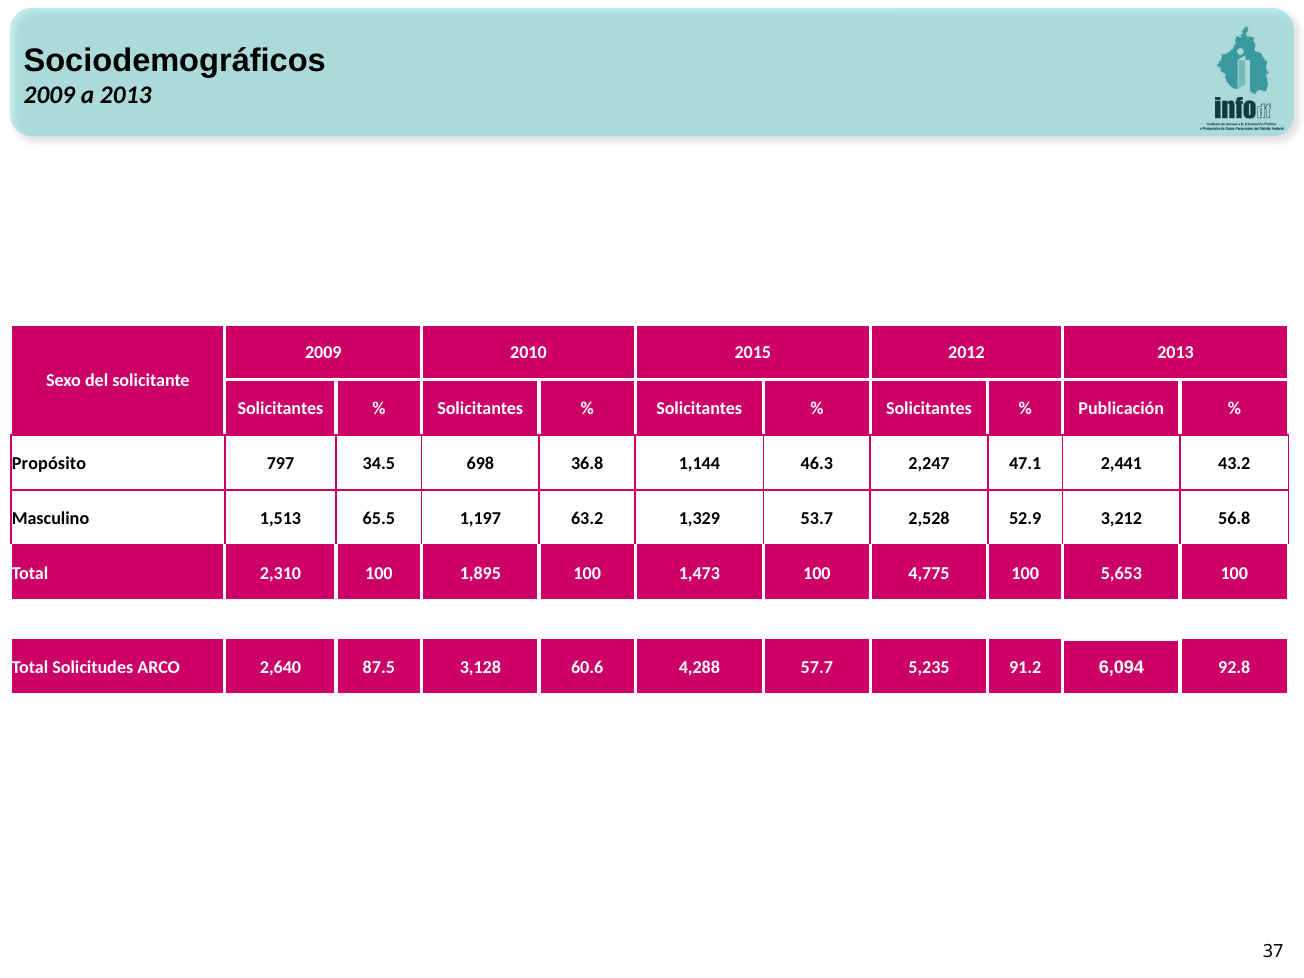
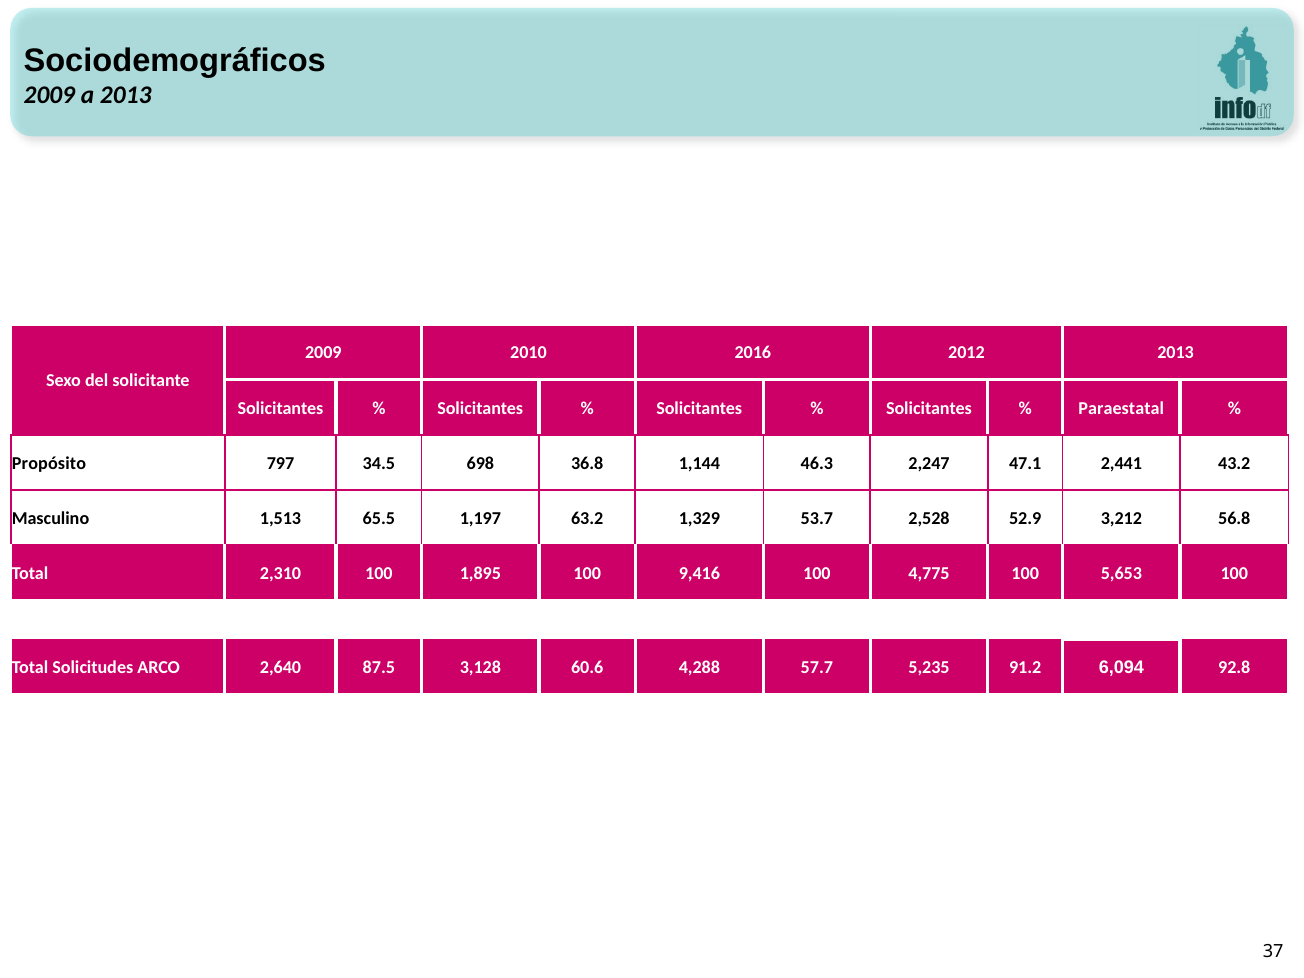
2015: 2015 -> 2016
Publicación: Publicación -> Paraestatal
1,473: 1,473 -> 9,416
